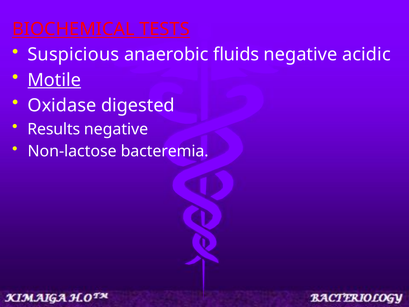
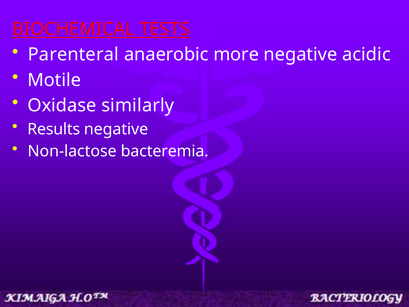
Suspicious: Suspicious -> Parenteral
fluids: fluids -> more
Motile underline: present -> none
digested: digested -> similarly
